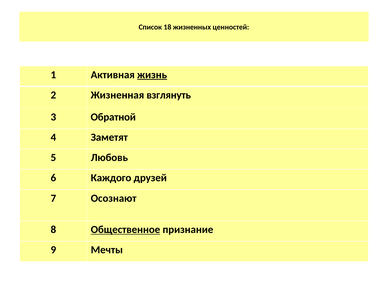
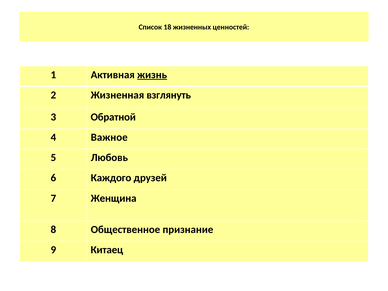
Заметят: Заметят -> Важное
Осознают: Осознают -> Женщина
Общественное underline: present -> none
Мечты: Мечты -> Китаец
